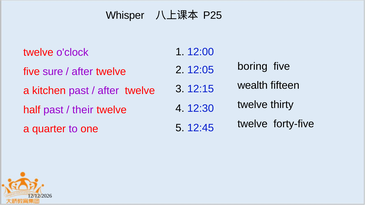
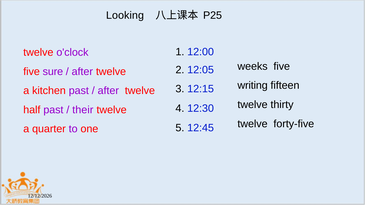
Whisper: Whisper -> Looking
boring: boring -> weeks
wealth: wealth -> writing
